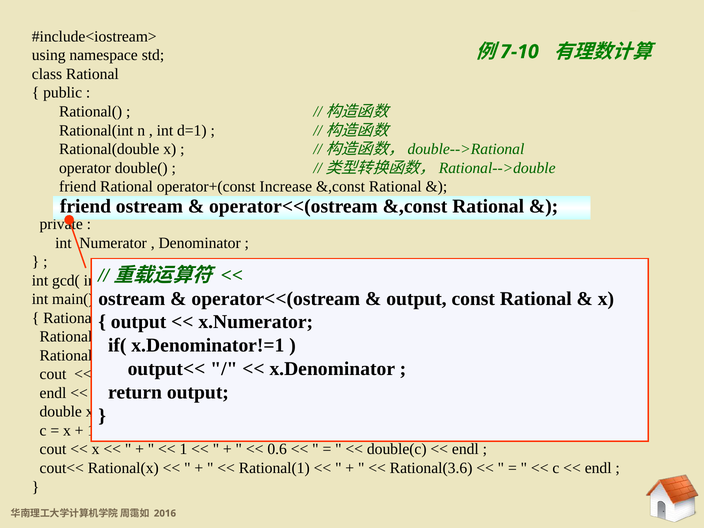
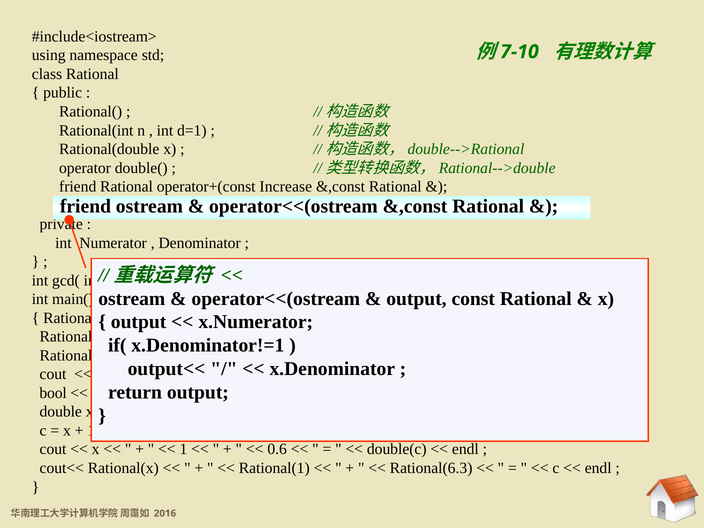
endl at (53, 393): endl -> bool
Rational(3.6: Rational(3.6 -> Rational(6.3
